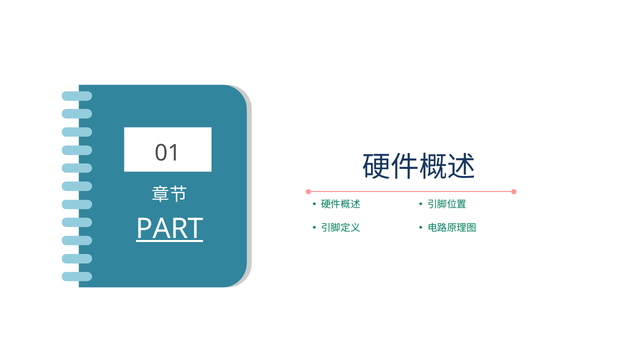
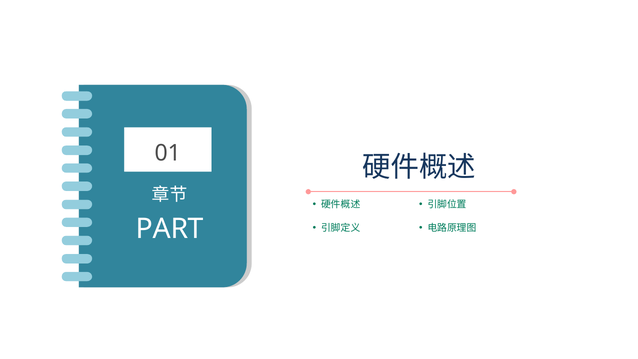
PART underline: present -> none
